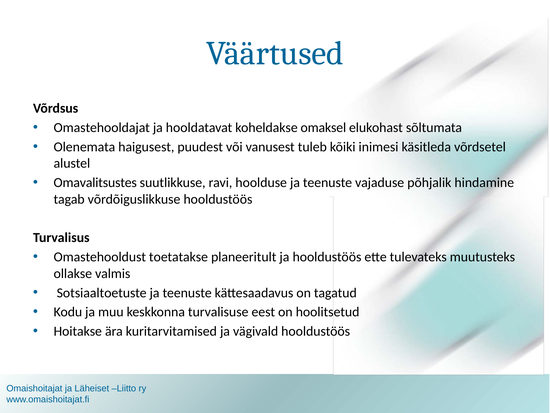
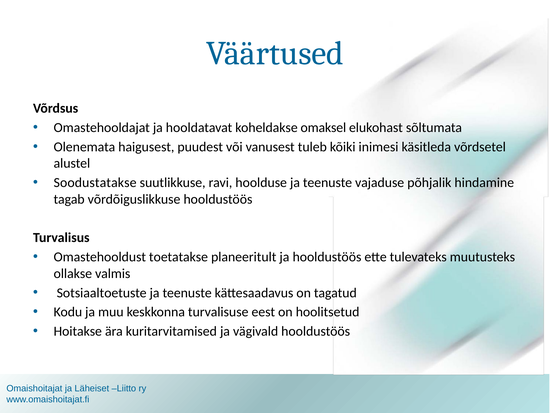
Omavalitsustes: Omavalitsustes -> Soodustatakse
